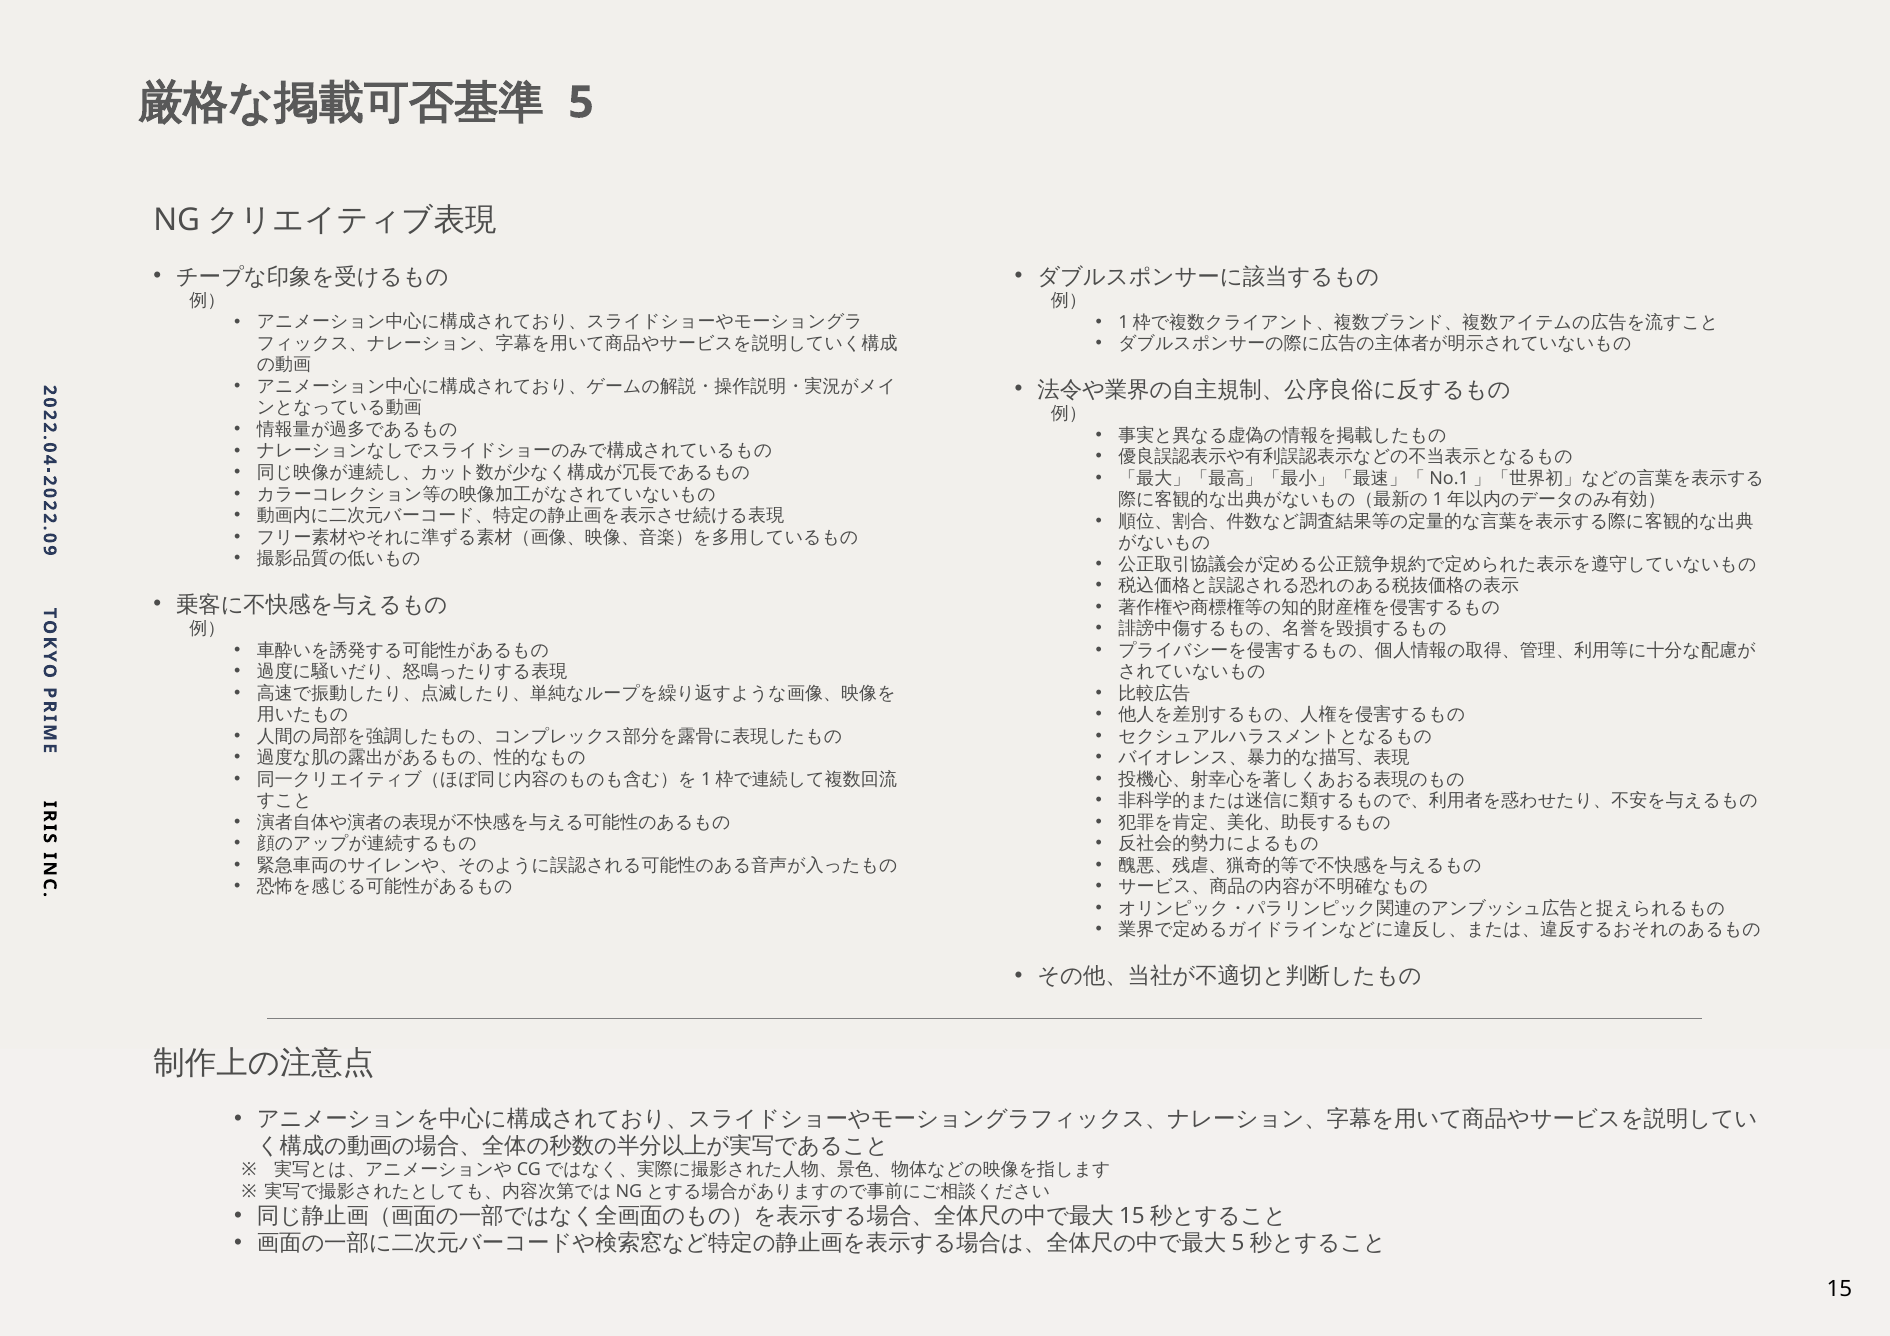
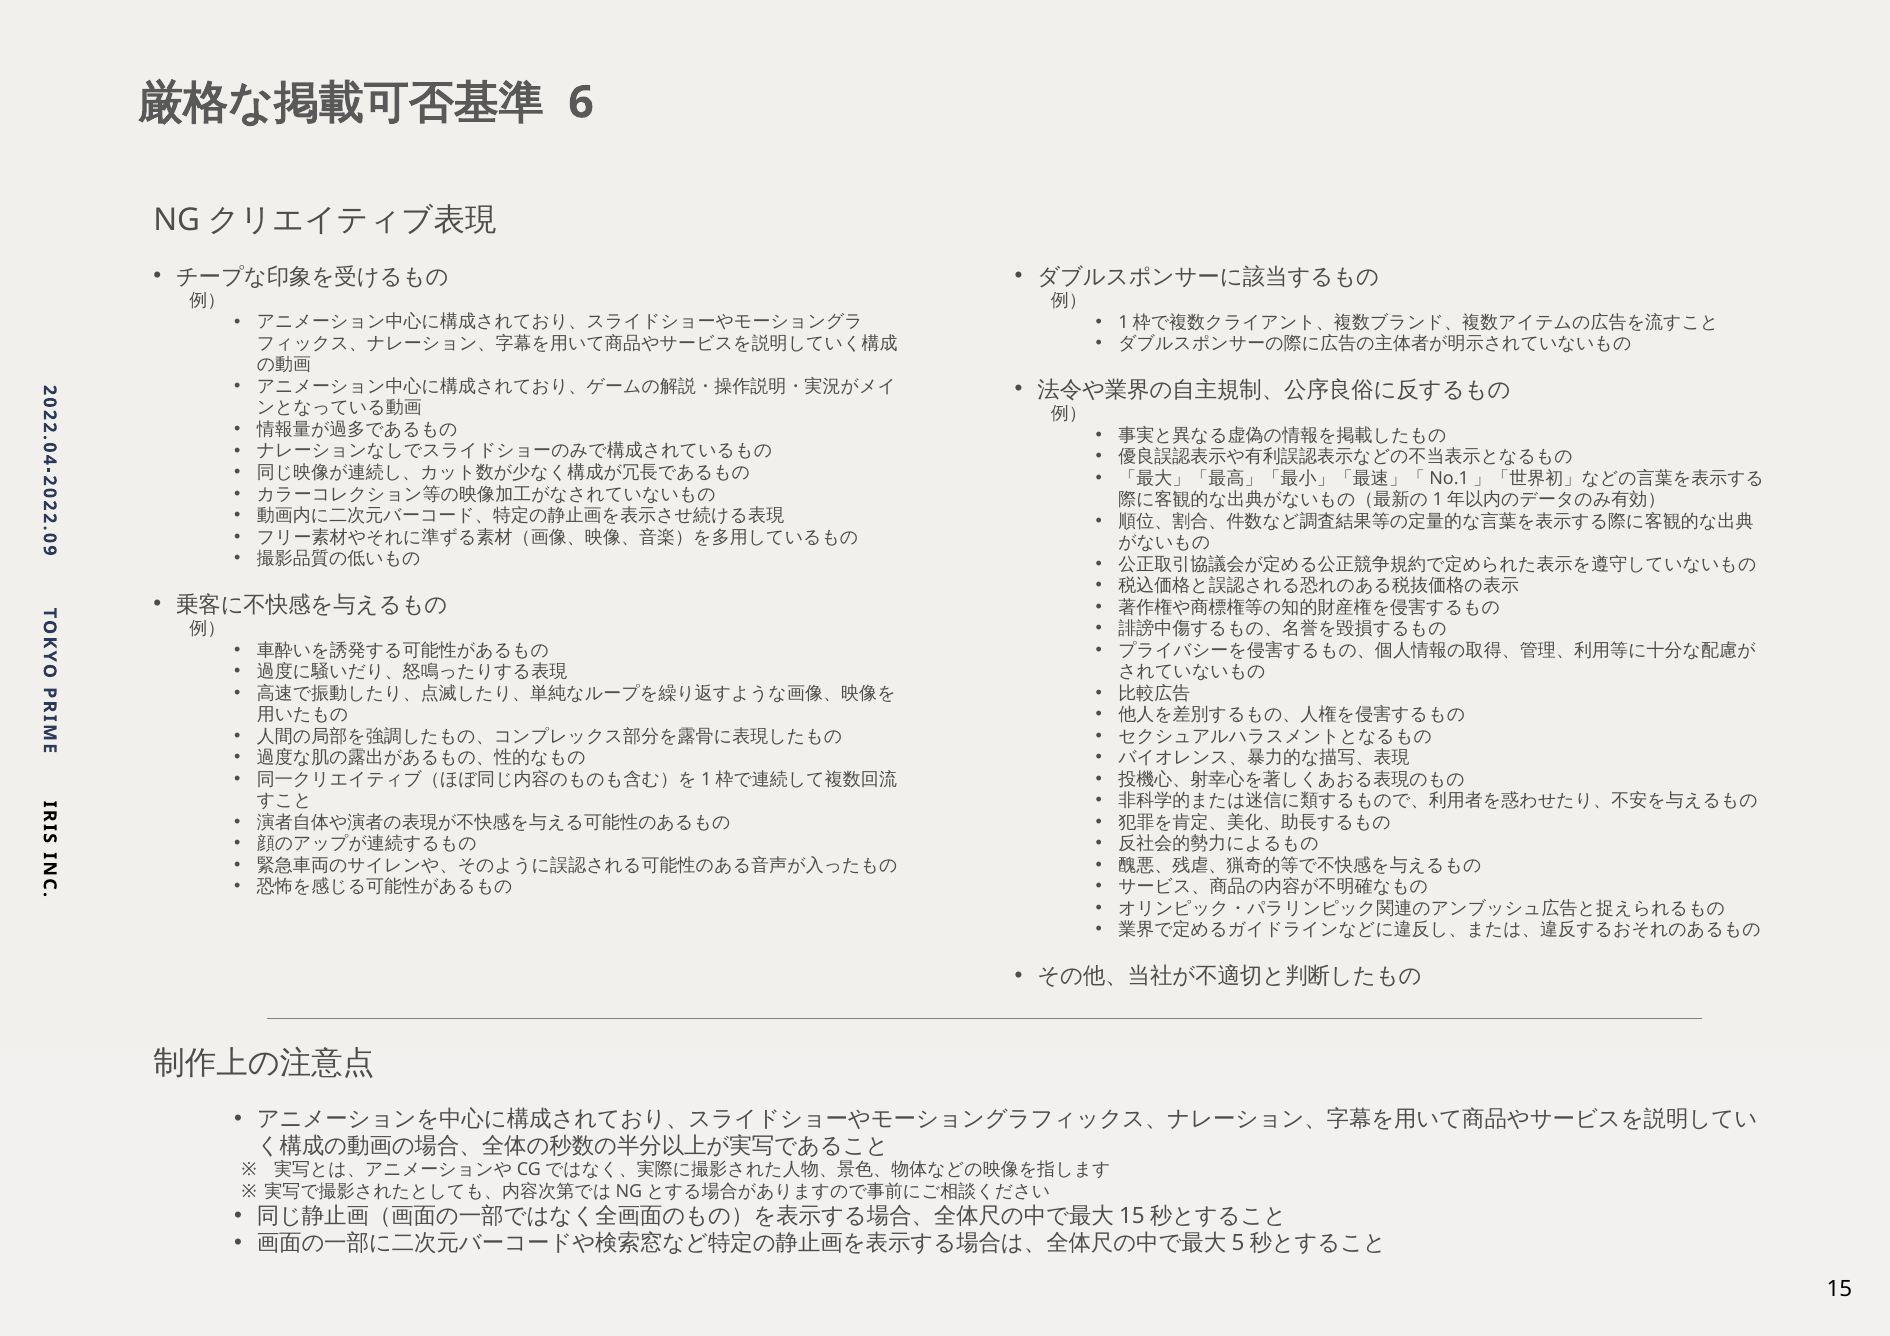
5: 5 -> 6
